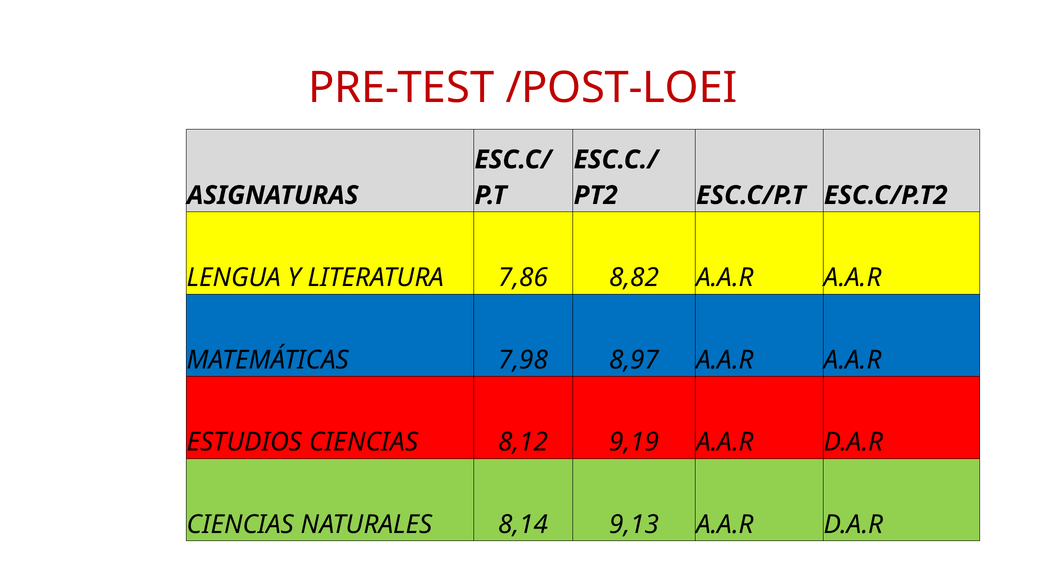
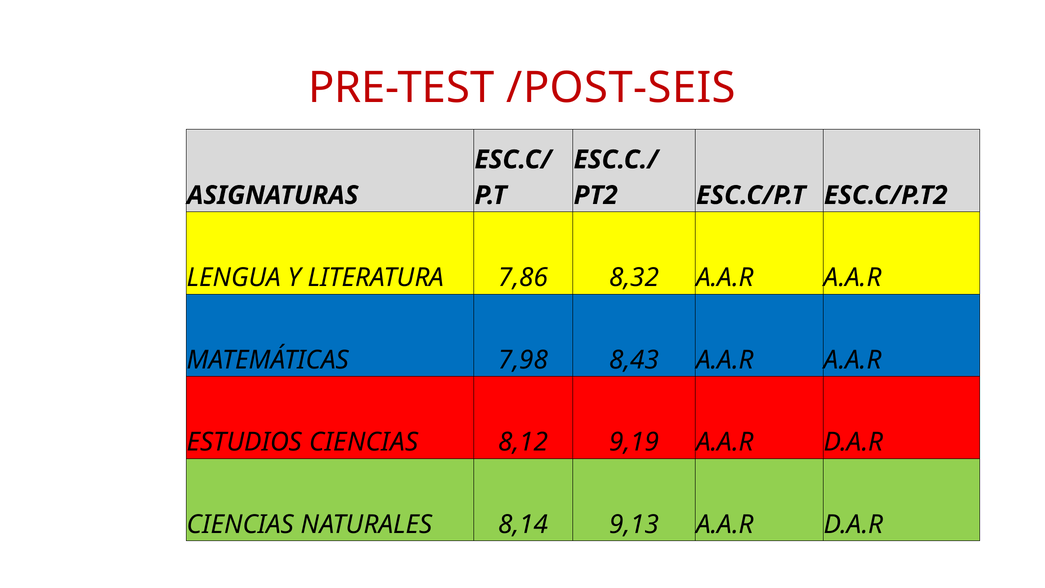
/POST-LOEI: /POST-LOEI -> /POST-SEIS
8,82: 8,82 -> 8,32
8,97: 8,97 -> 8,43
